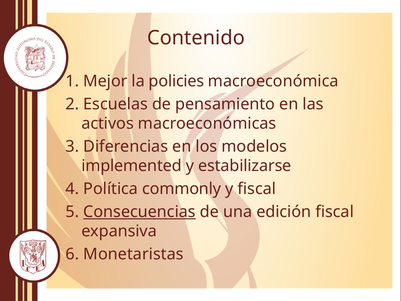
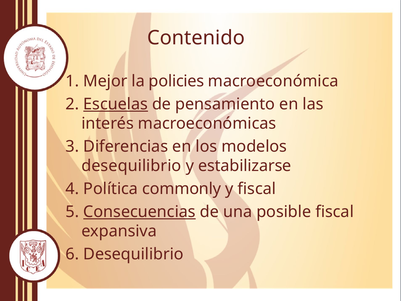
Escuelas underline: none -> present
activos: activos -> interés
implemented at (132, 166): implemented -> desequilibrio
edición: edición -> posible
6 Monetaristas: Monetaristas -> Desequilibrio
